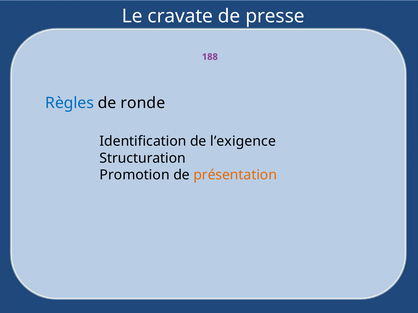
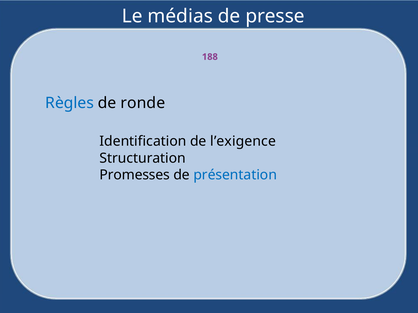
cravate: cravate -> médias
Promotion: Promotion -> Promesses
présentation colour: orange -> blue
